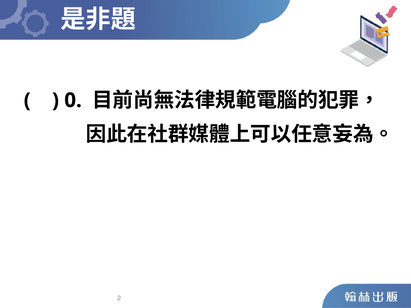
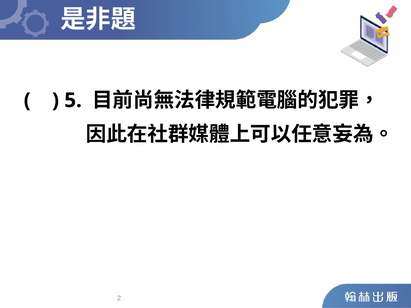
0: 0 -> 5
